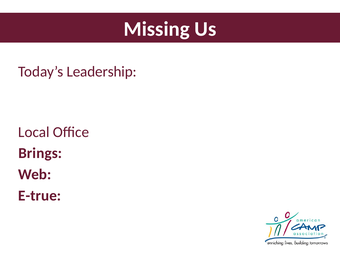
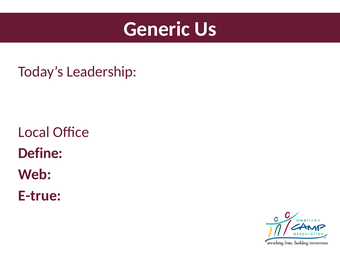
Missing: Missing -> Generic
Brings: Brings -> Define
